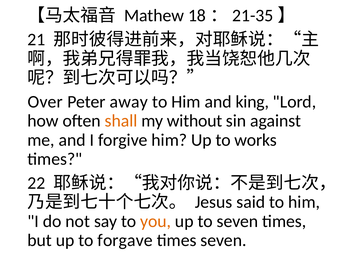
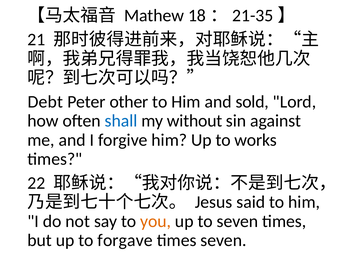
Over: Over -> Debt
away: away -> other
king: king -> sold
shall colour: orange -> blue
